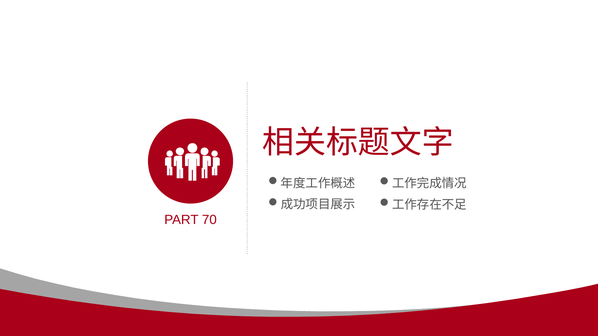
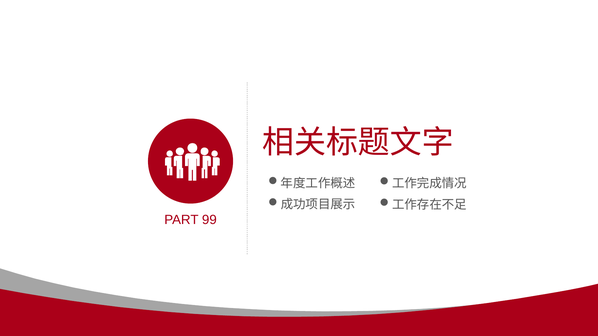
70: 70 -> 99
